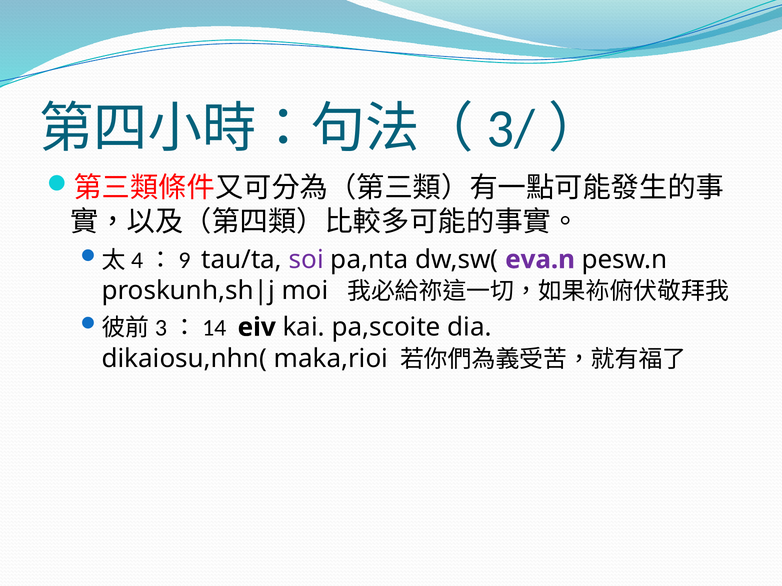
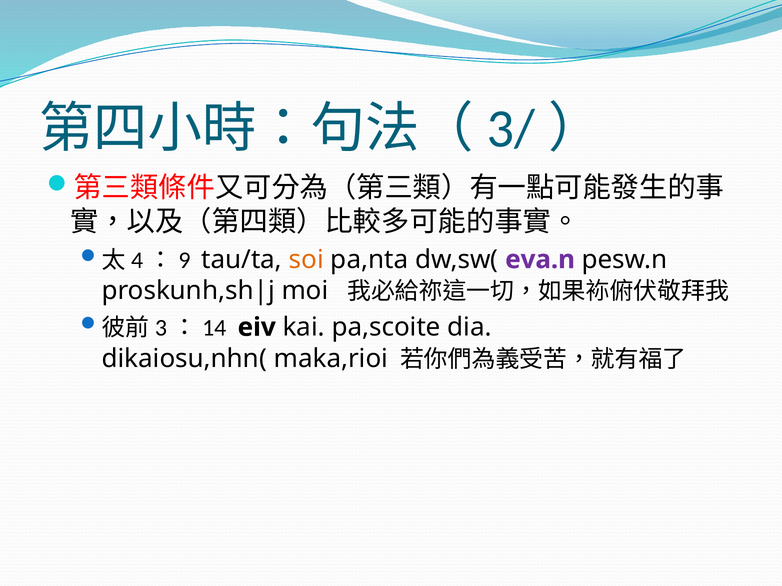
soi colour: purple -> orange
